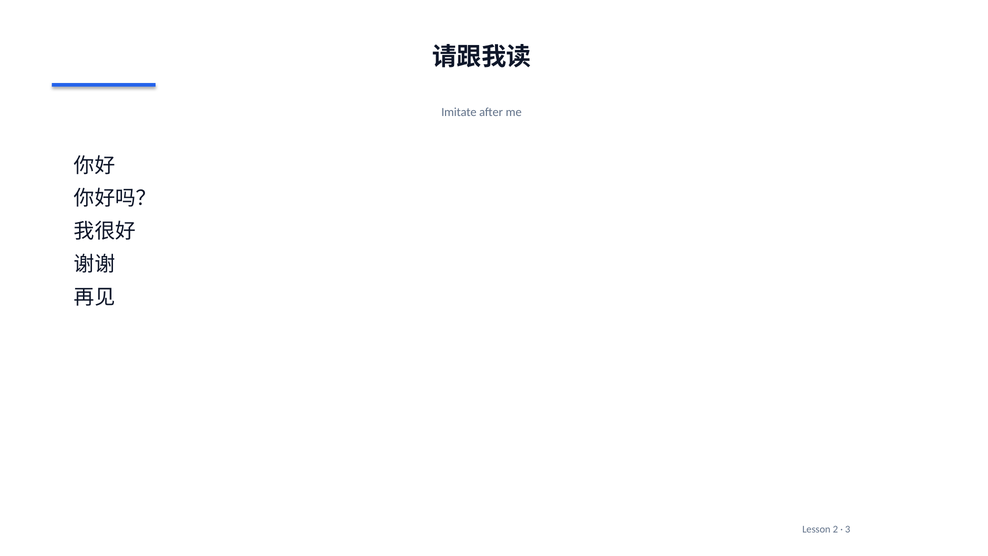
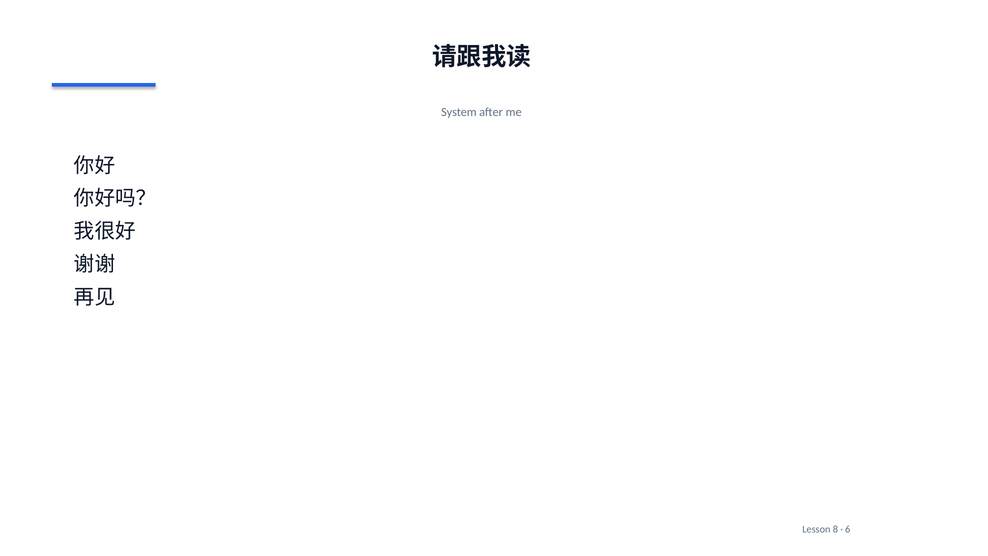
Imitate: Imitate -> System
2: 2 -> 8
3: 3 -> 6
